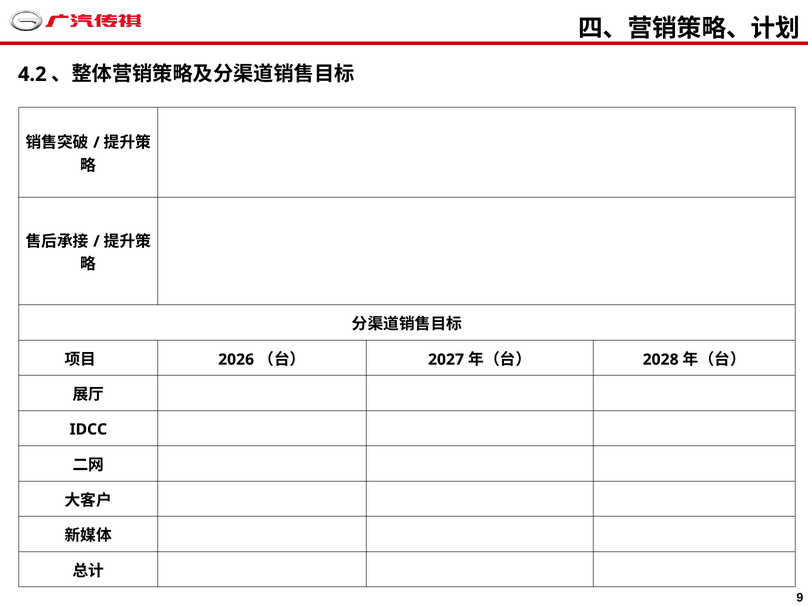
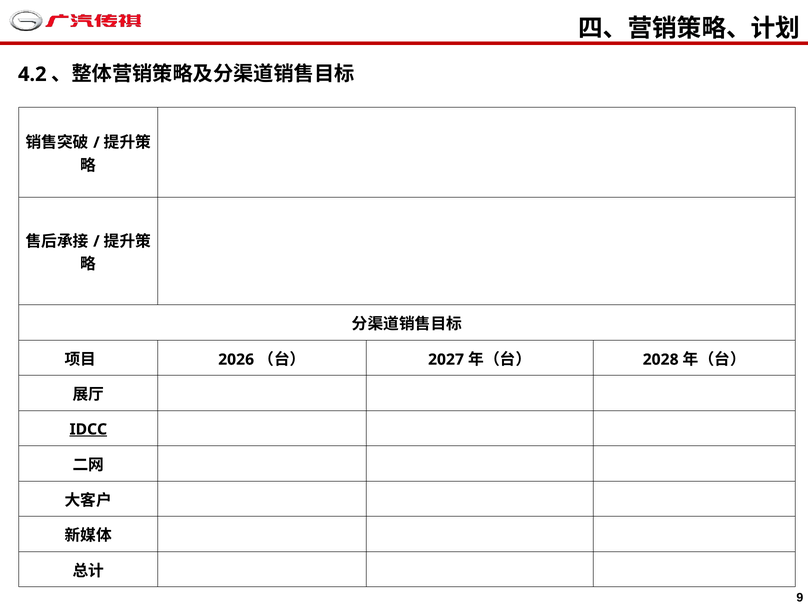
IDCC underline: none -> present
